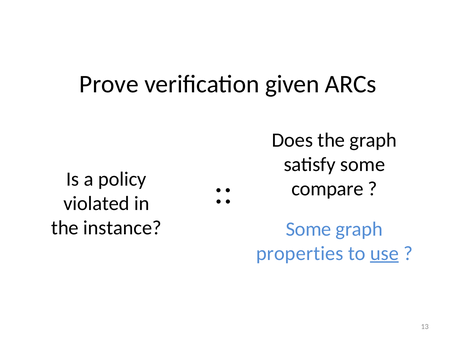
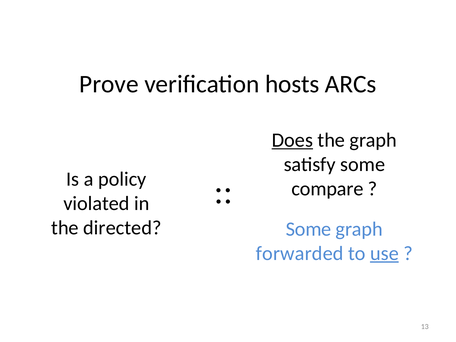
given: given -> hosts
Does underline: none -> present
instance: instance -> directed
properties: properties -> forwarded
